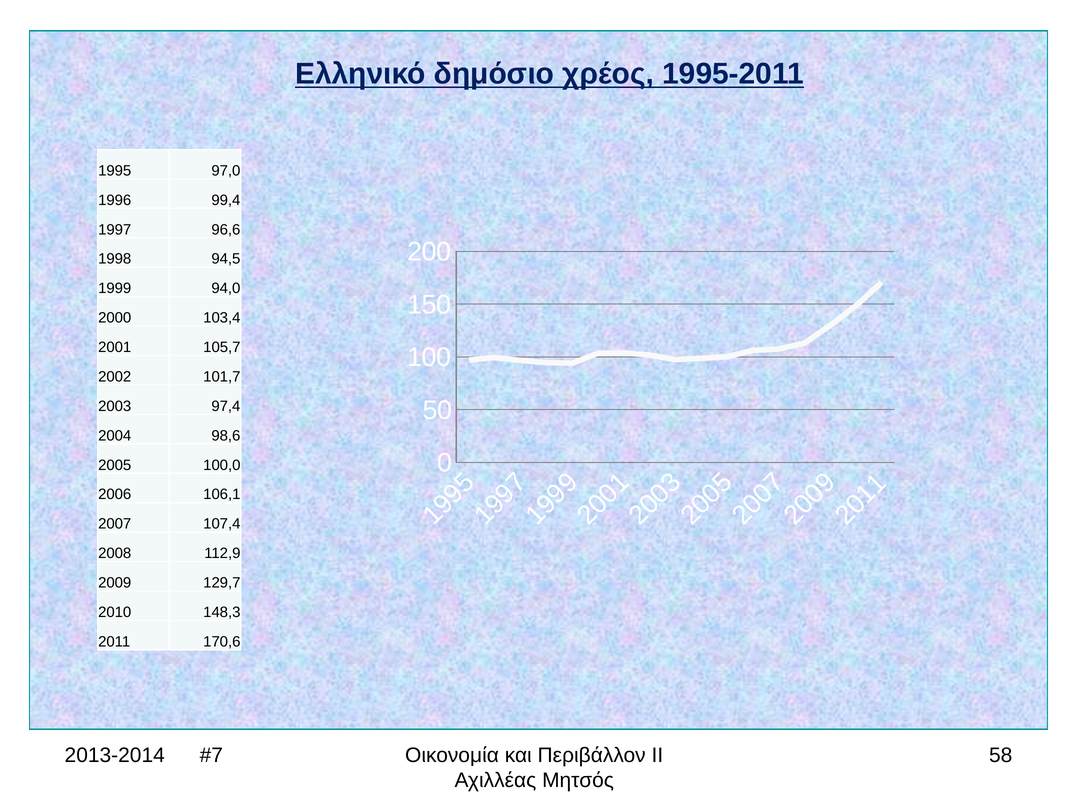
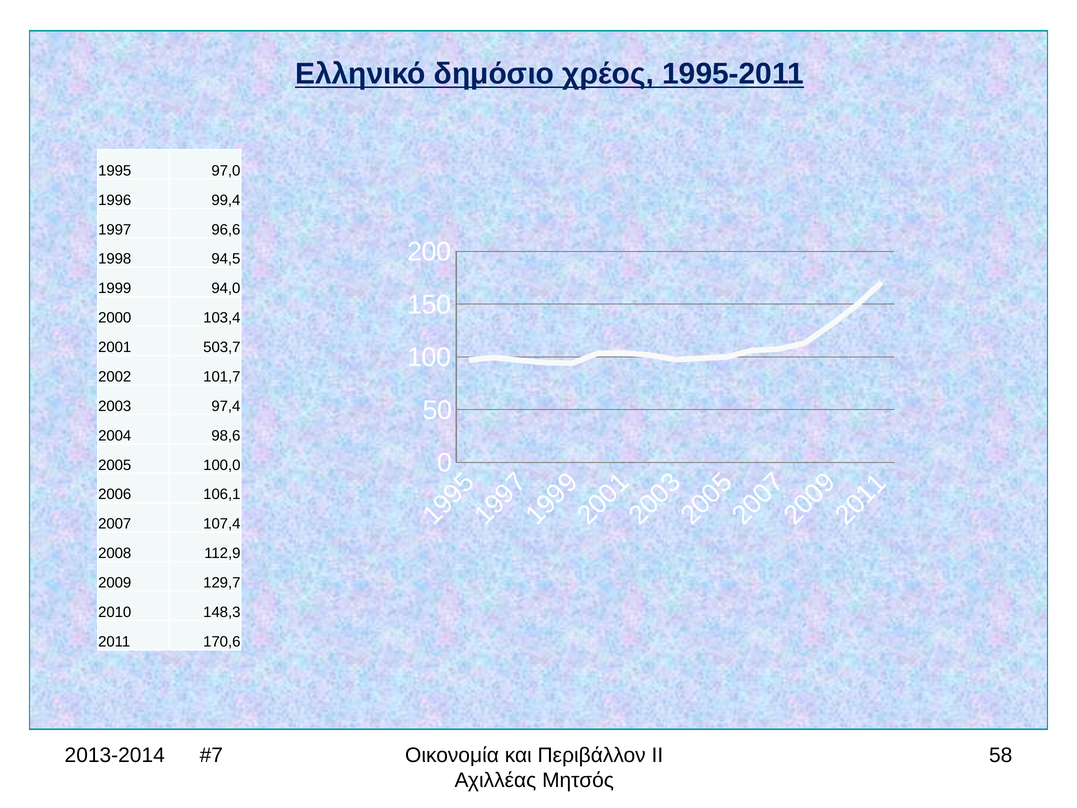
105,7: 105,7 -> 503,7
